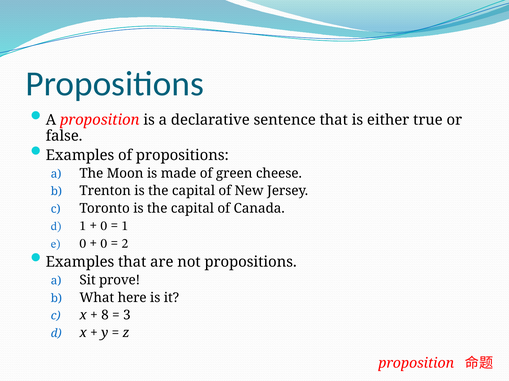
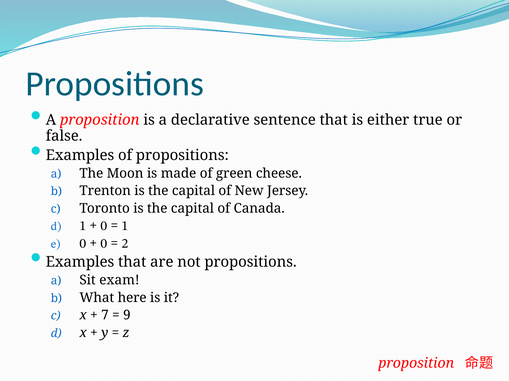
prove: prove -> exam
8: 8 -> 7
3: 3 -> 9
